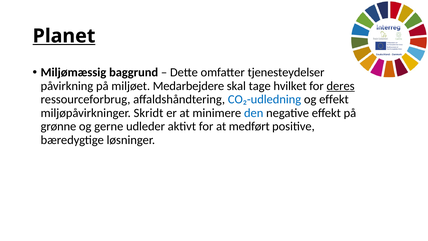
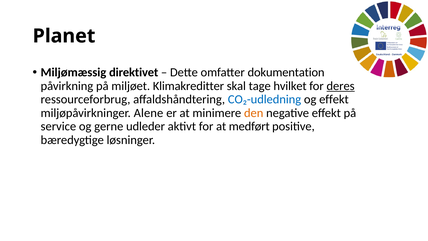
Planet underline: present -> none
baggrund: baggrund -> direktivet
tjenesteydelser: tjenesteydelser -> dokumentation
Medarbejdere: Medarbejdere -> Klimakreditter
Skridt: Skridt -> Alene
den colour: blue -> orange
grønne: grønne -> service
